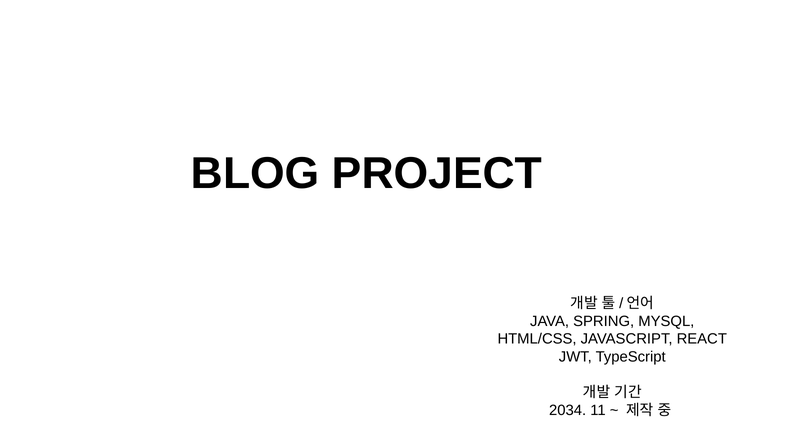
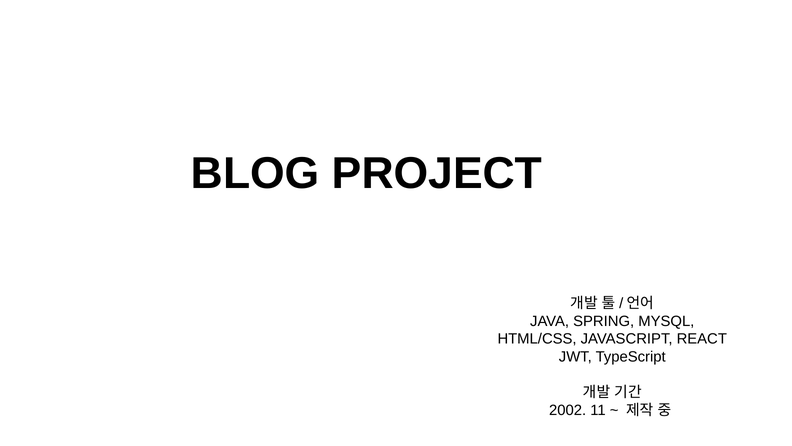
2034: 2034 -> 2002
